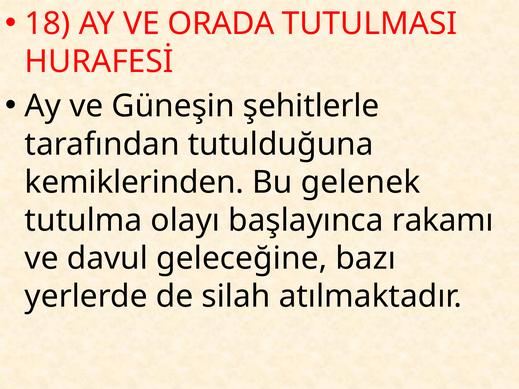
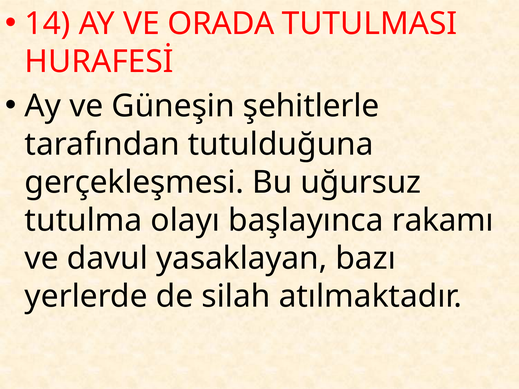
18: 18 -> 14
kemiklerinden: kemiklerinden -> gerçekleşmesi
gelenek: gelenek -> uğursuz
geleceğine: geleceğine -> yasaklayan
